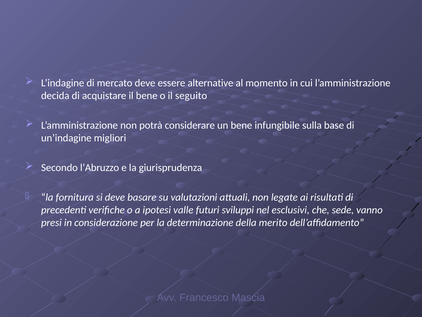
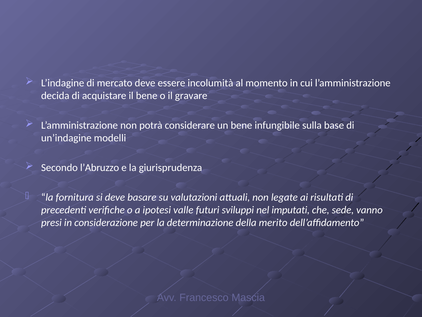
alternative: alternative -> incolumità
seguito: seguito -> gravare
migliori: migliori -> modelli
esclusivi: esclusivi -> imputati
